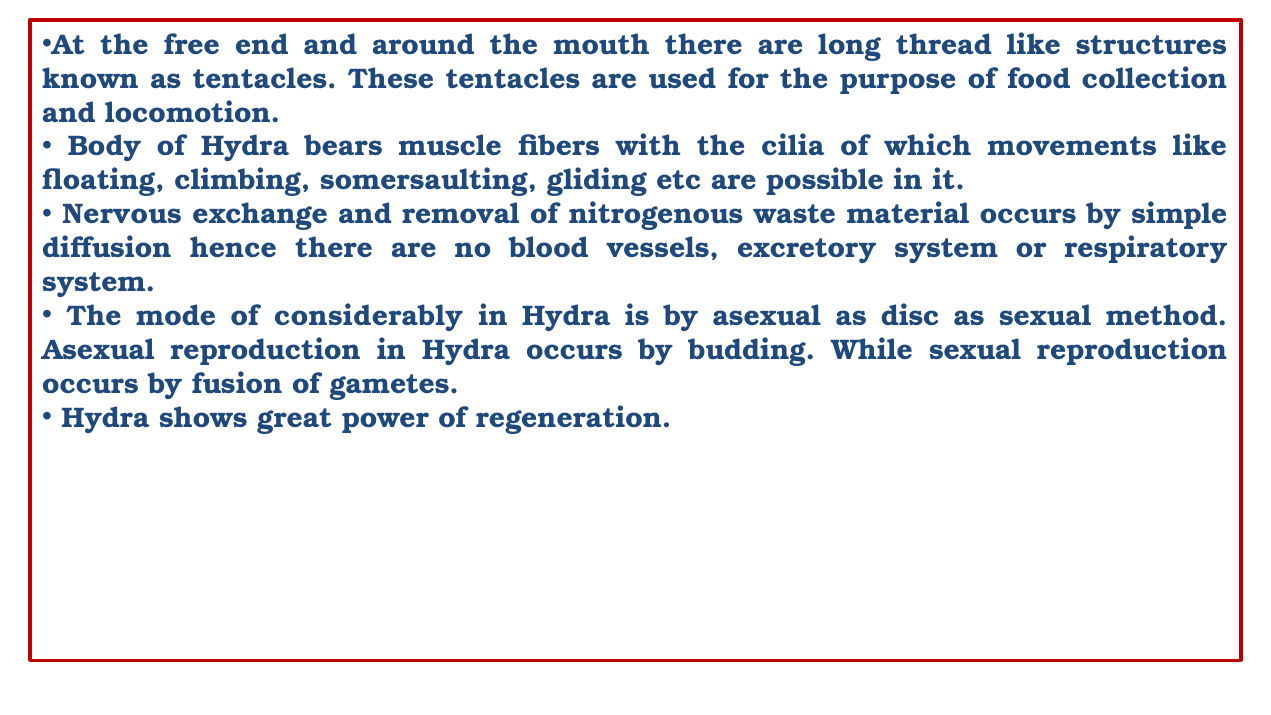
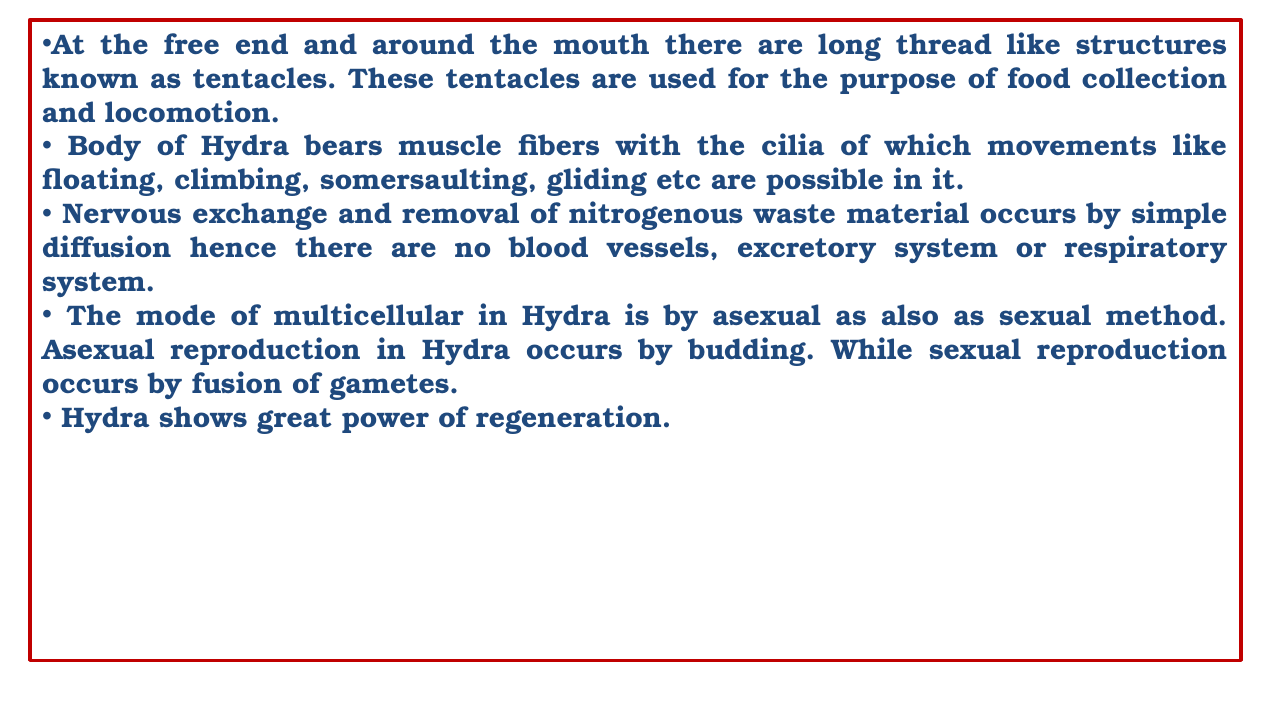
considerably: considerably -> multicellular
disc: disc -> also
